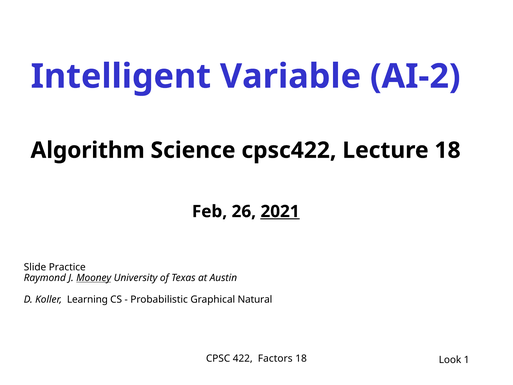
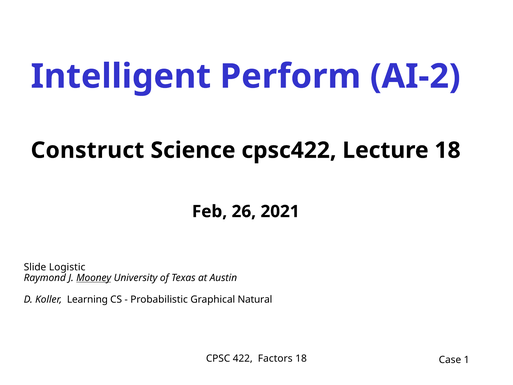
Variable: Variable -> Perform
Algorithm: Algorithm -> Construct
2021 underline: present -> none
Practice: Practice -> Logistic
Look: Look -> Case
